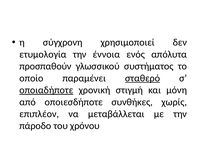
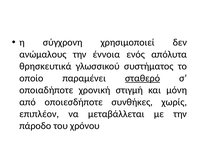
ετυμολογία: ετυμολογία -> ανώμαλους
προσπαθούν: προσπαθούν -> θρησκευτικά
οποιαδήποτε underline: present -> none
